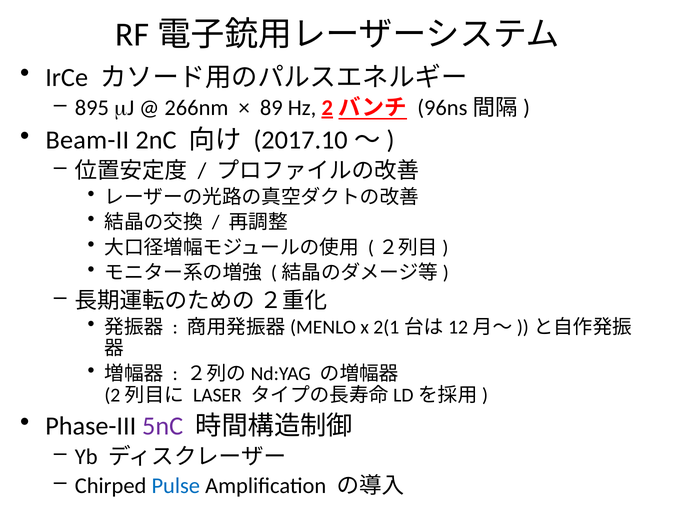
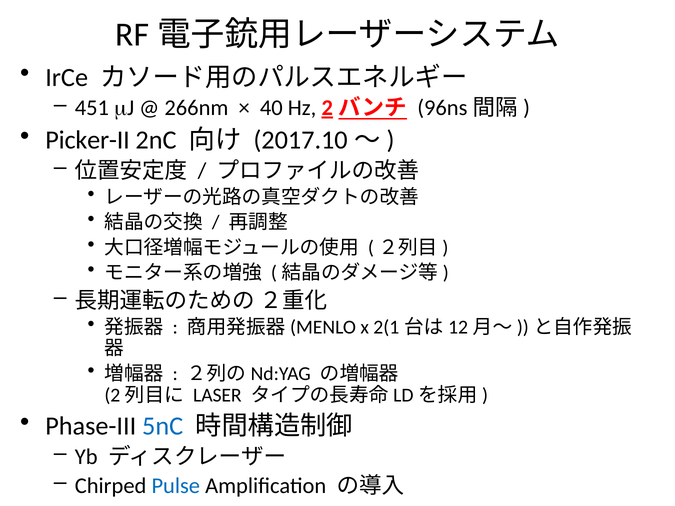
895: 895 -> 451
89: 89 -> 40
Beam-II: Beam-II -> Picker-II
5nC colour: purple -> blue
